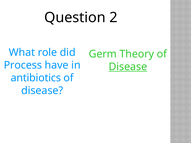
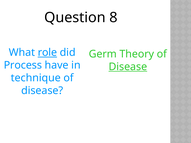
2: 2 -> 8
role underline: none -> present
antibiotics: antibiotics -> technique
